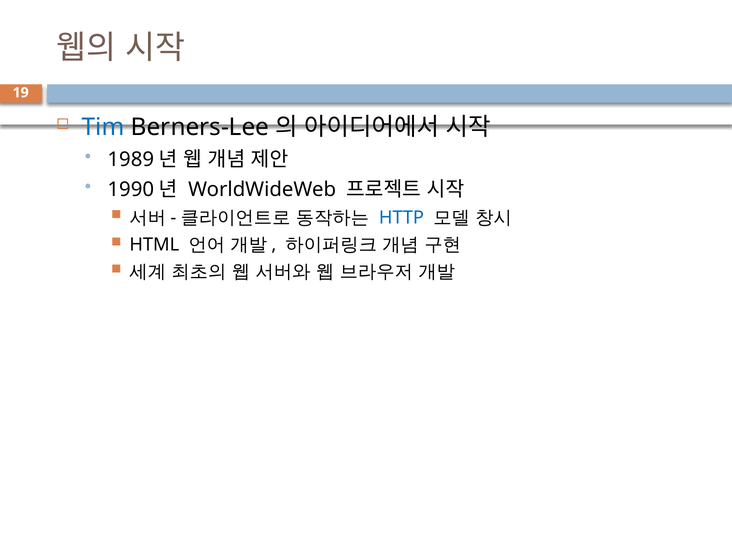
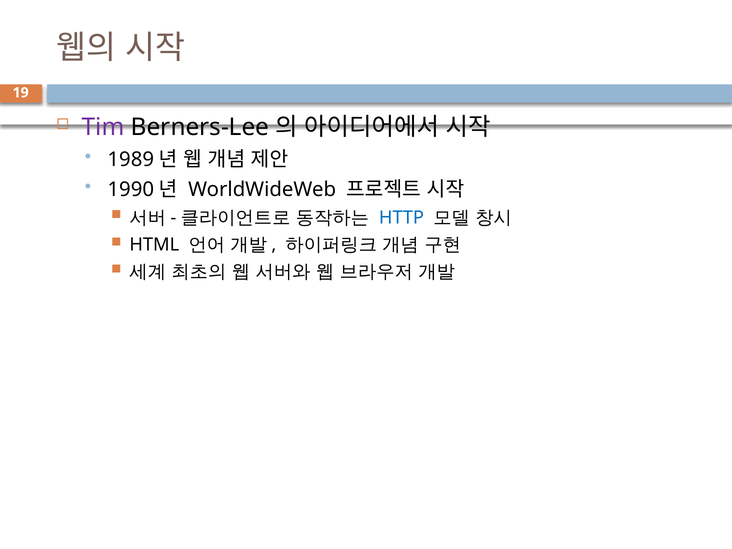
Tim colour: blue -> purple
